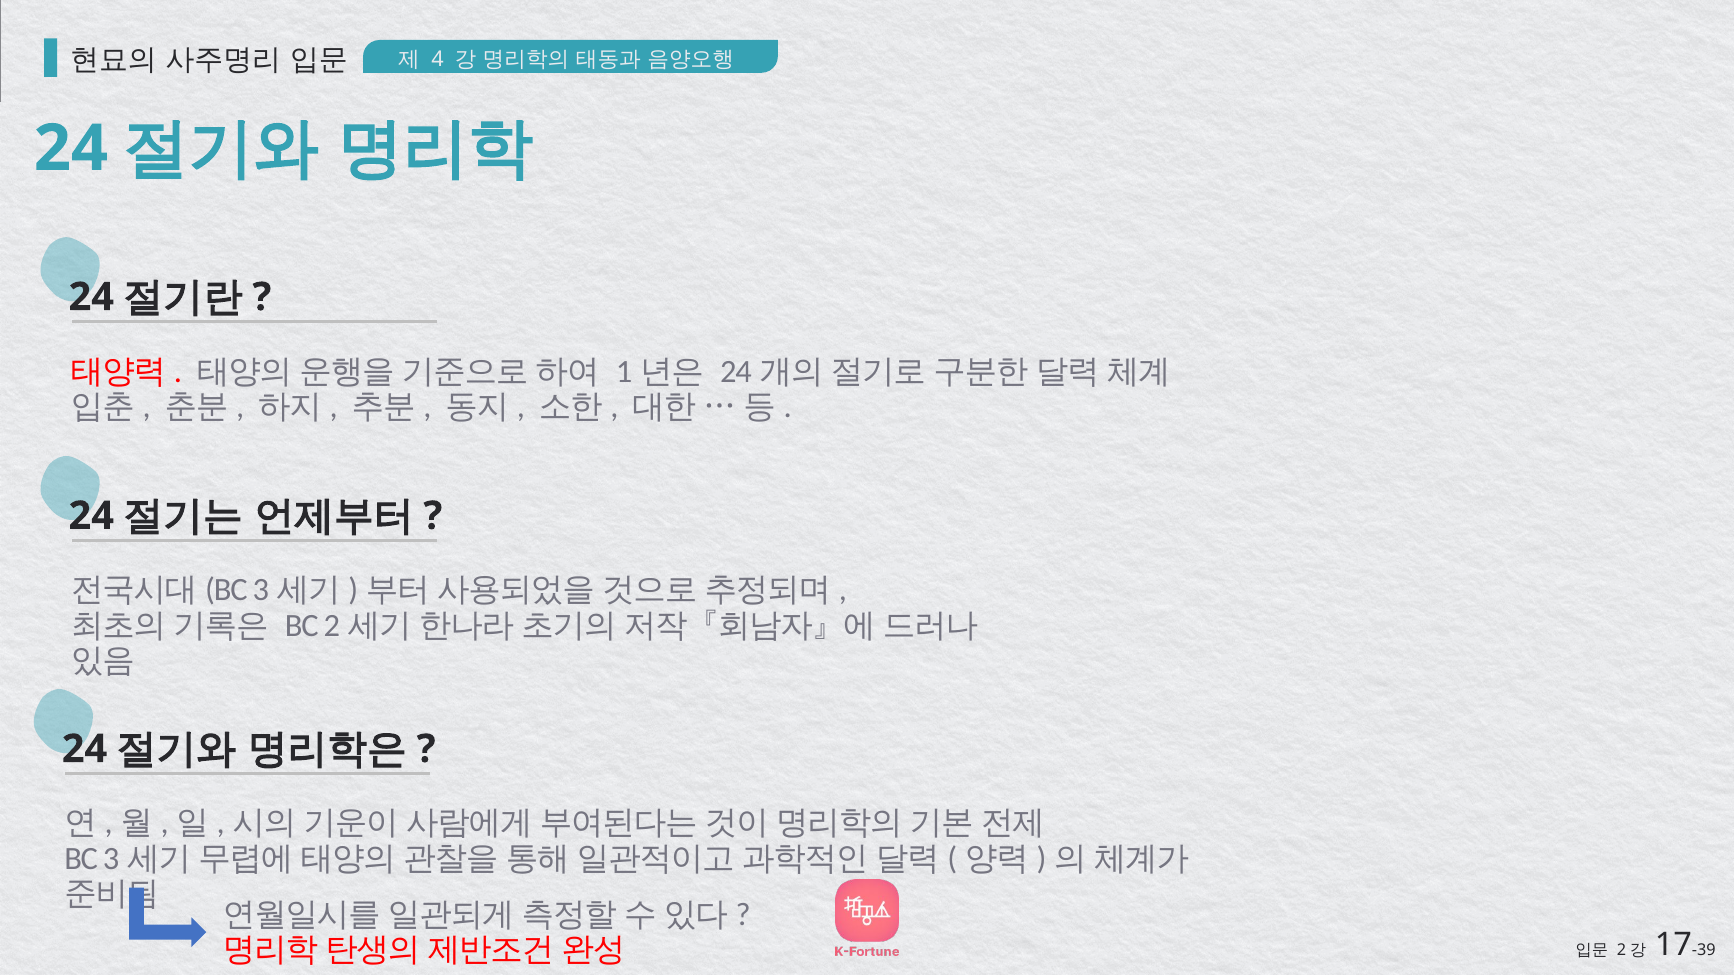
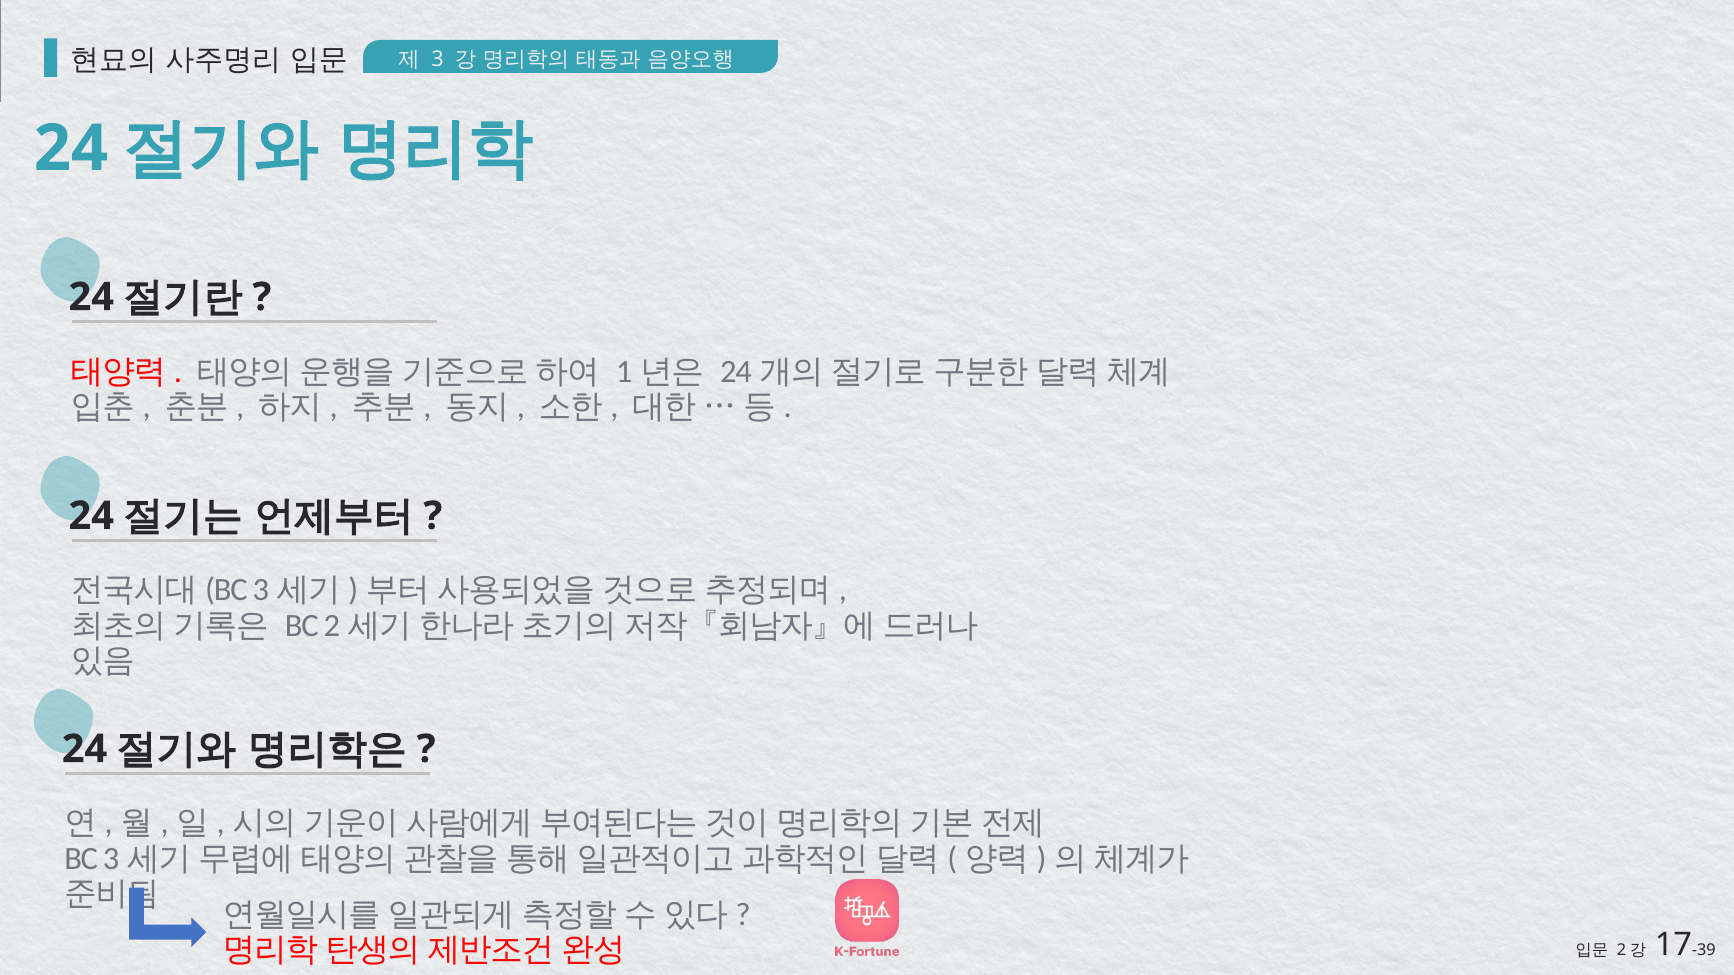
4: 4 -> 3
